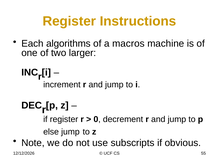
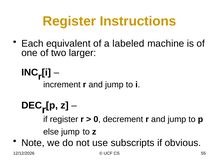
algorithms: algorithms -> equivalent
macros: macros -> labeled
